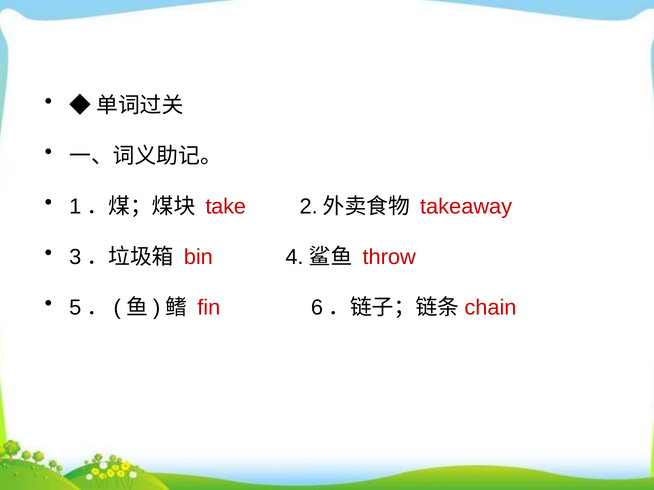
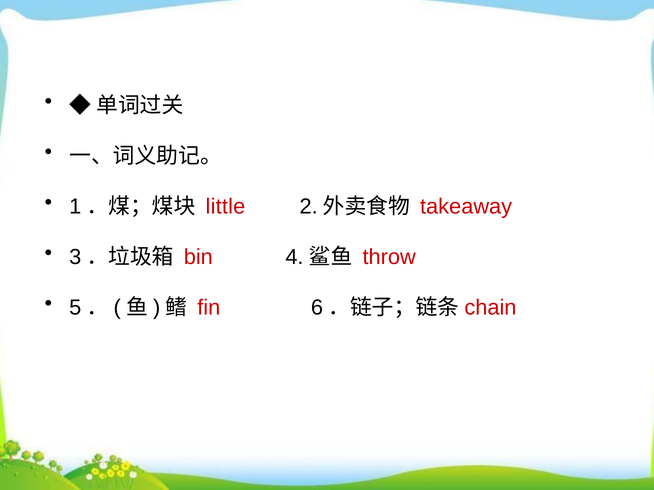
take: take -> little
